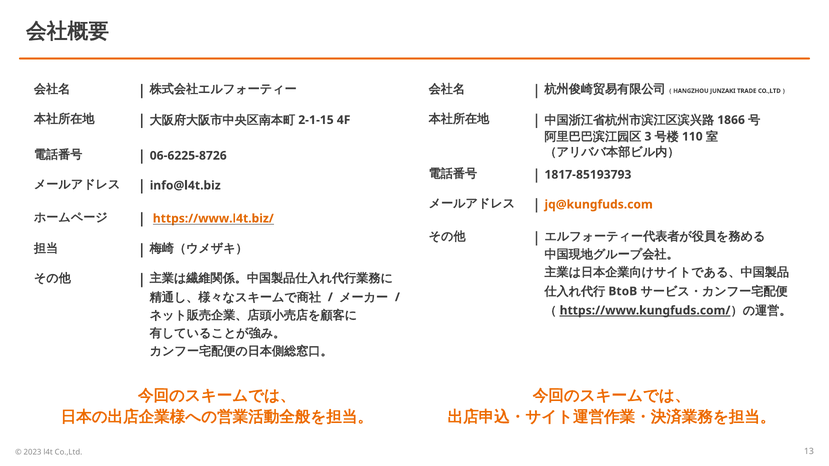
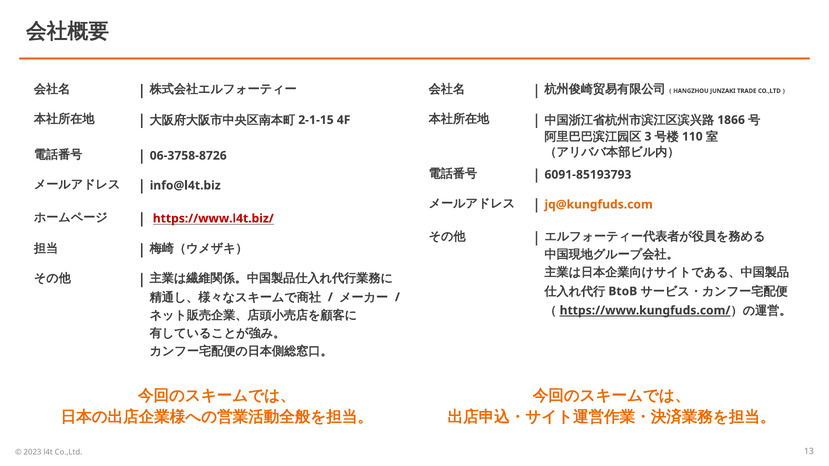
06-6225-8726: 06-6225-8726 -> 06-3758-8726
1817-85193793: 1817-85193793 -> 6091-85193793
https://www.l4t.biz/ colour: orange -> red
